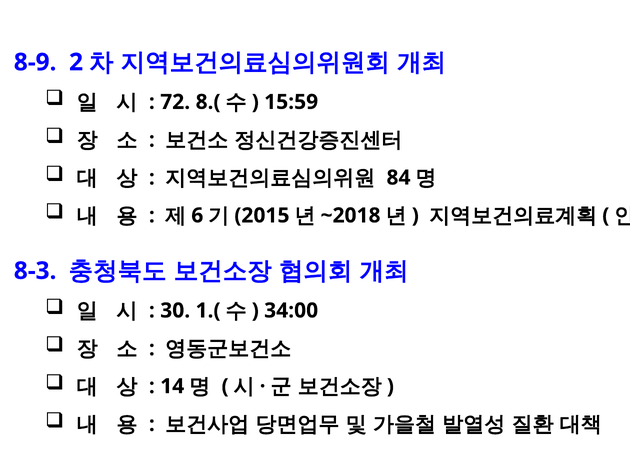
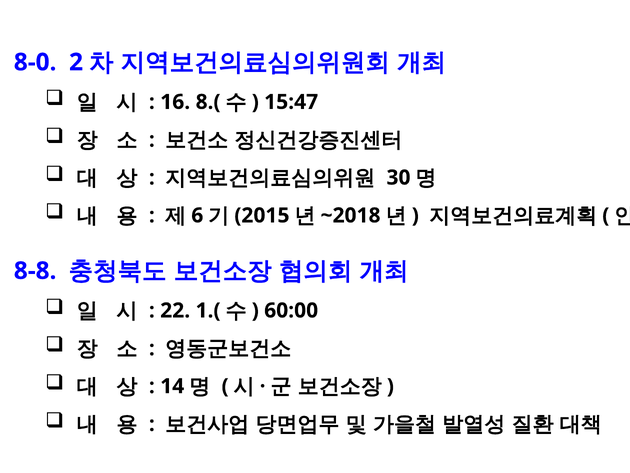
8-9: 8-9 -> 8-0
72: 72 -> 16
15:59: 15:59 -> 15:47
84: 84 -> 30
8-3: 8-3 -> 8-8
30: 30 -> 22
34:00: 34:00 -> 60:00
